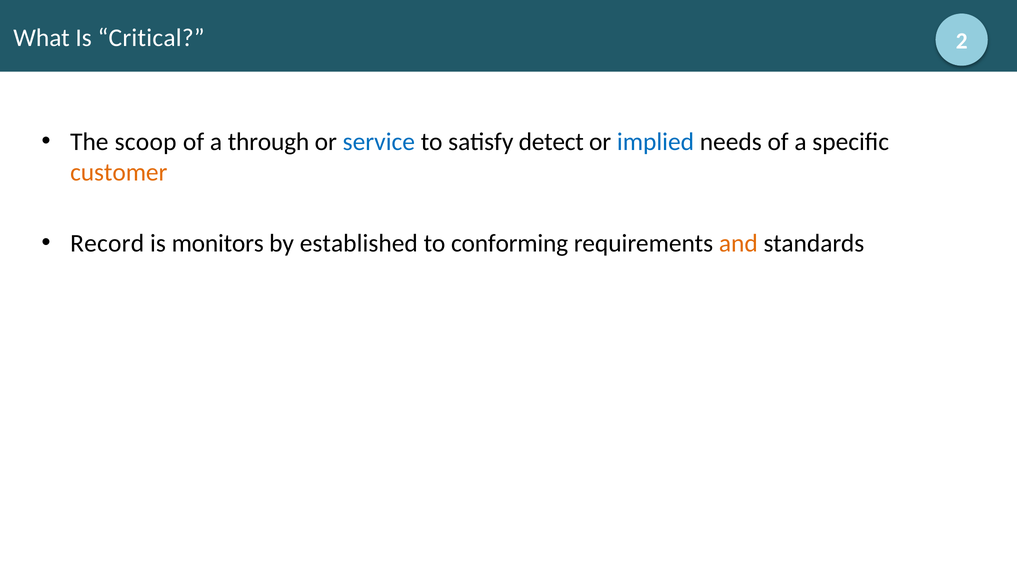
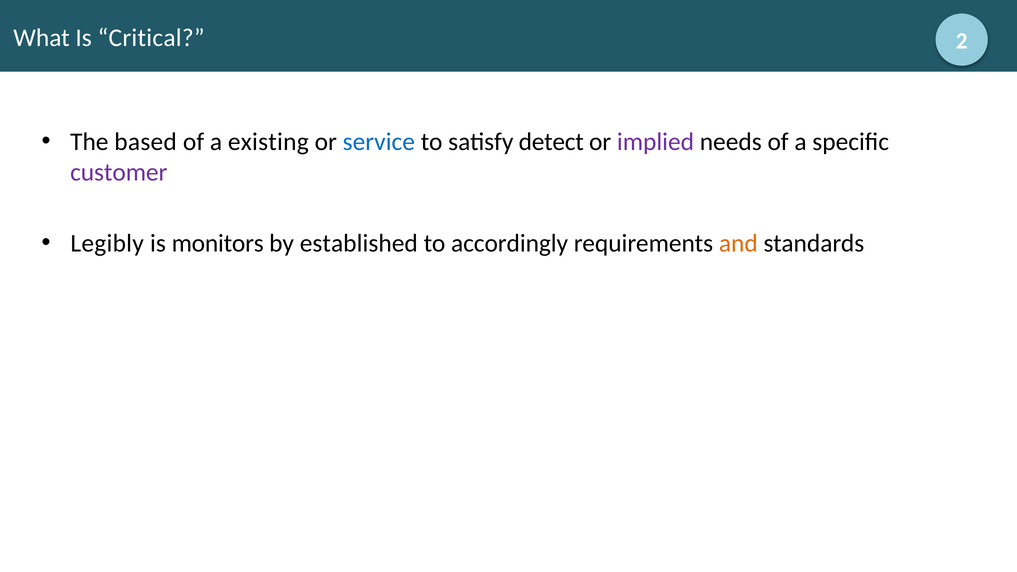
scoop: scoop -> based
through: through -> existing
implied colour: blue -> purple
customer colour: orange -> purple
Record: Record -> Legibly
conforming: conforming -> accordingly
